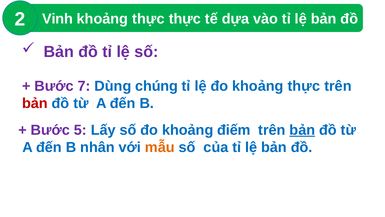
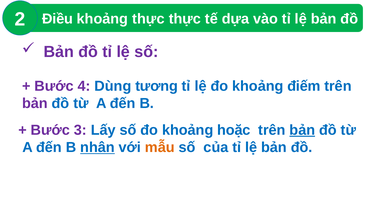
Vinh: Vinh -> Điều
7: 7 -> 4
chúng: chúng -> tương
đo khoảng thực: thực -> điếm
bản at (35, 103) colour: red -> purple
5: 5 -> 3
điếm: điếm -> hoặc
nhân underline: none -> present
